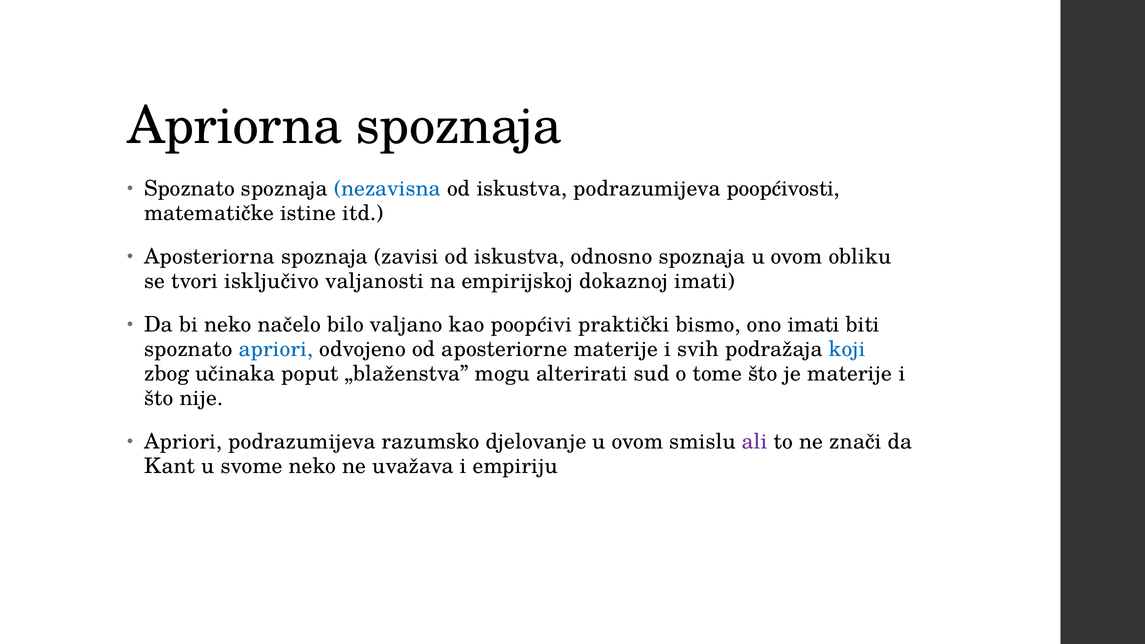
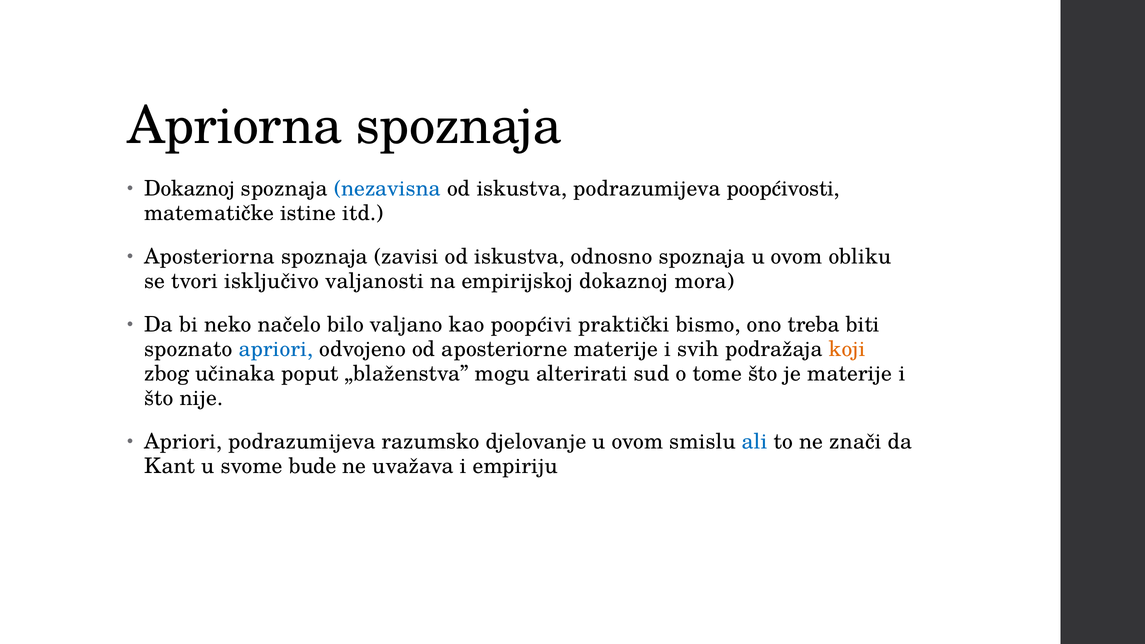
Spoznato at (190, 189): Spoznato -> Dokaznoj
dokaznoj imati: imati -> mora
ono imati: imati -> treba
koji colour: blue -> orange
ali colour: purple -> blue
svome neko: neko -> bude
